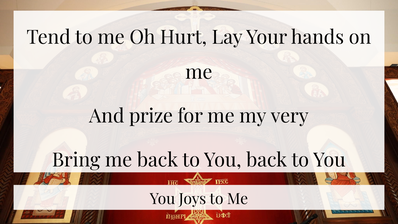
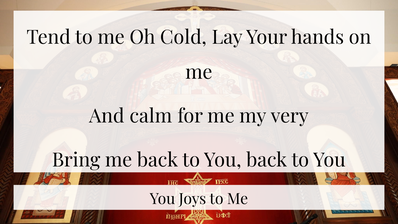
Hurt: Hurt -> Cold
prize: prize -> calm
